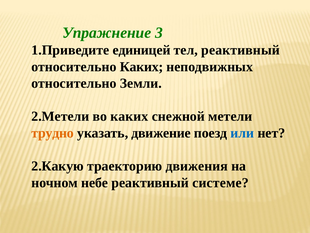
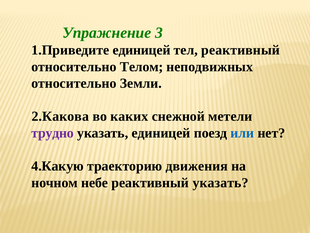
относительно Каких: Каких -> Телом
2.Метели: 2.Метели -> 2.Какова
трудно colour: orange -> purple
указать движение: движение -> единицей
2.Какую: 2.Какую -> 4.Какую
реактивный системе: системе -> указать
